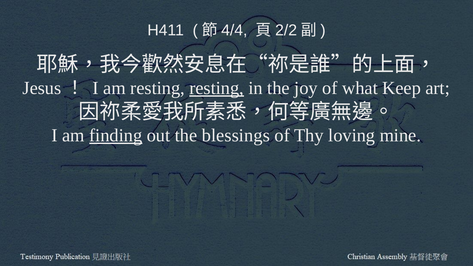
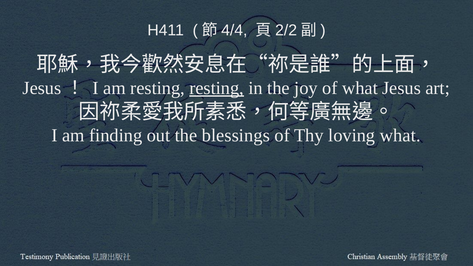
what Keep: Keep -> Jesus
finding underline: present -> none
loving mine: mine -> what
